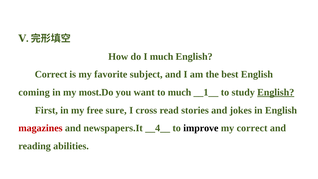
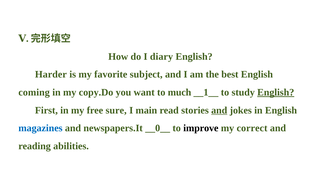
I much: much -> diary
Correct at (51, 74): Correct -> Harder
most.Do: most.Do -> copy.Do
cross: cross -> main
and at (219, 110) underline: none -> present
magazines colour: red -> blue
__4__: __4__ -> __0__
